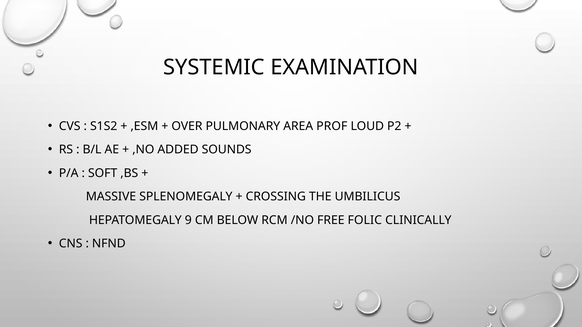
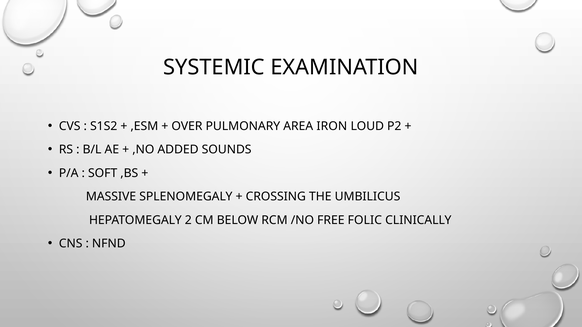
PROF: PROF -> IRON
9: 9 -> 2
